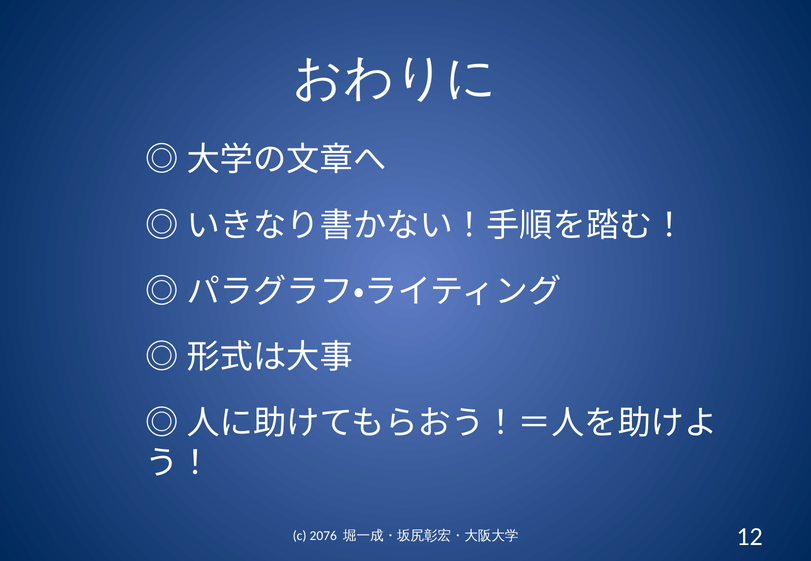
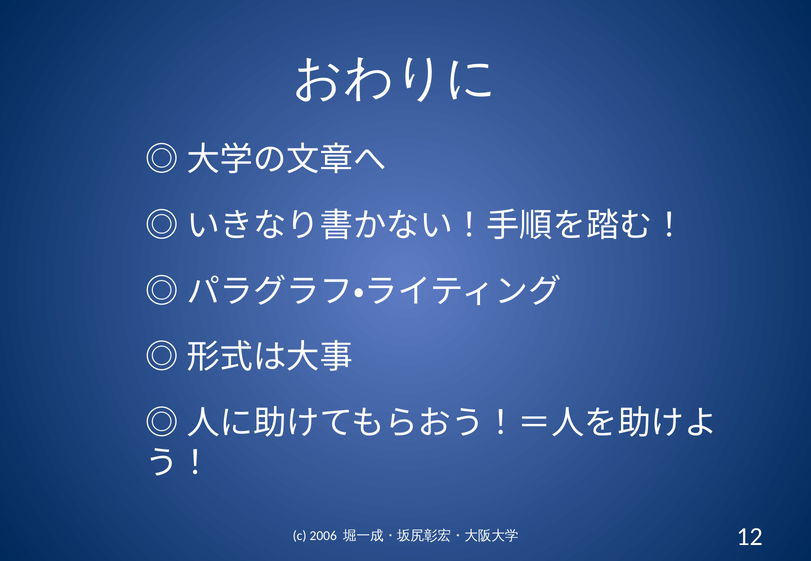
2076: 2076 -> 2006
